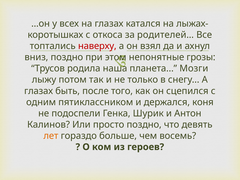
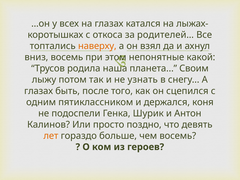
наверху colour: red -> orange
вниз поздно: поздно -> восемь
грозы: грозы -> какой
Мозги: Мозги -> Своим
только: только -> узнать
